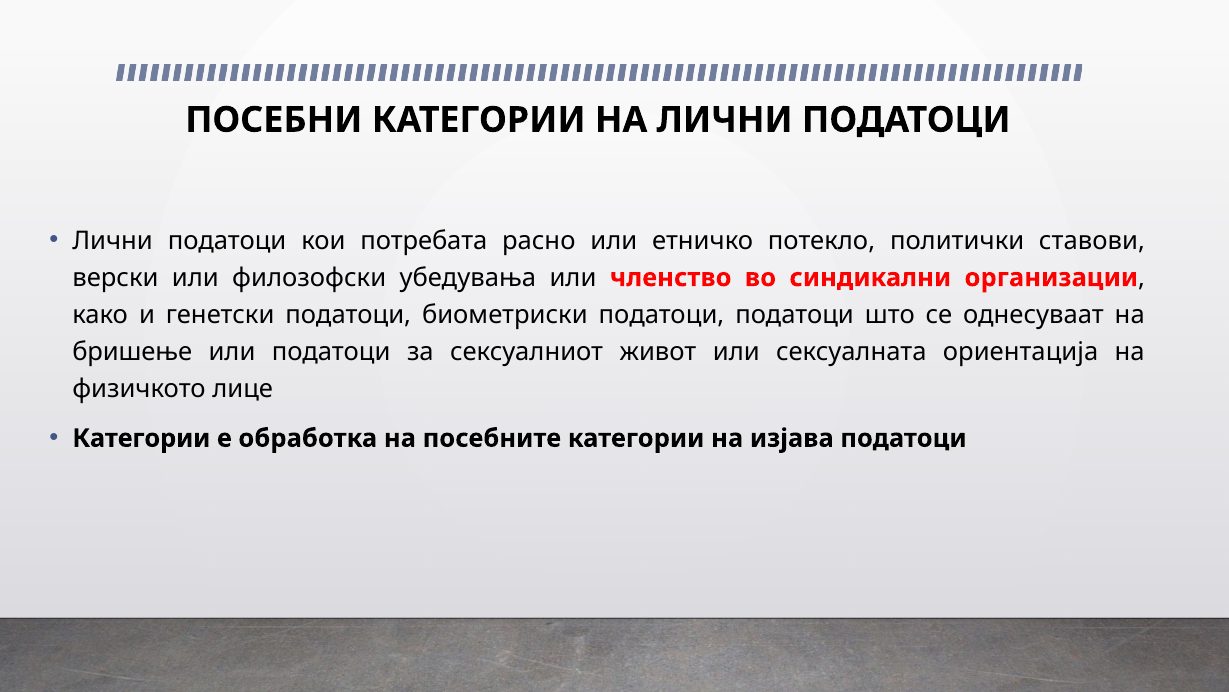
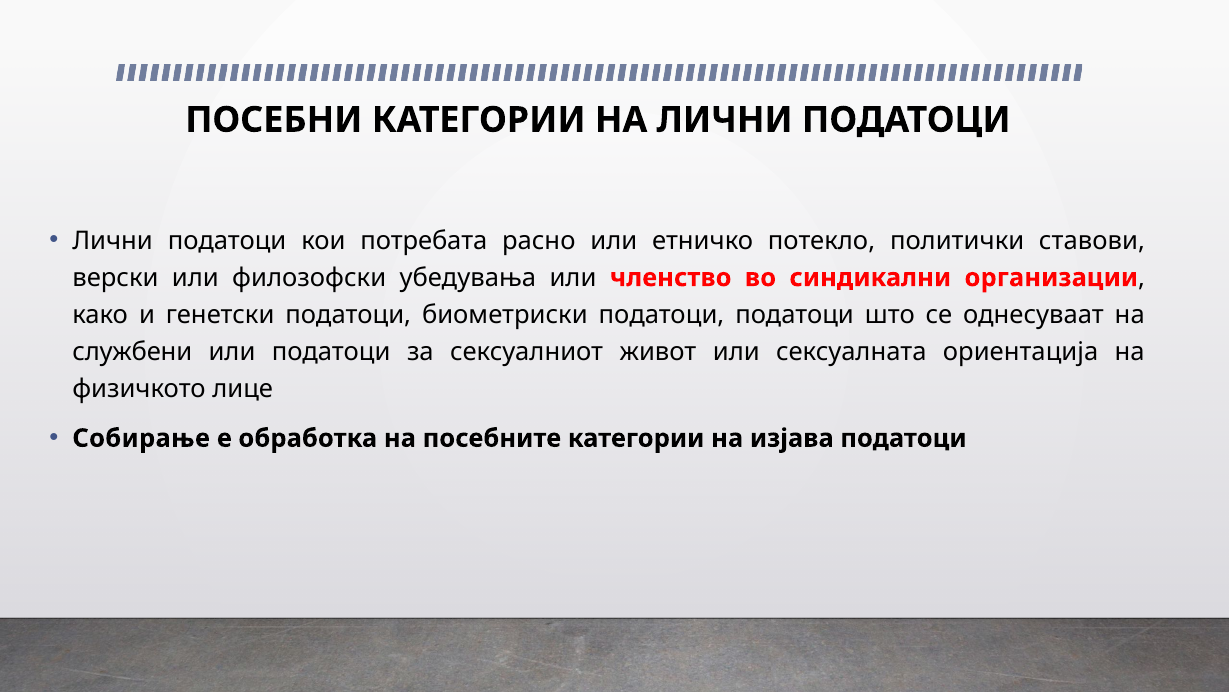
бришење: бришење -> службени
Категории at (141, 438): Категории -> Собирање
